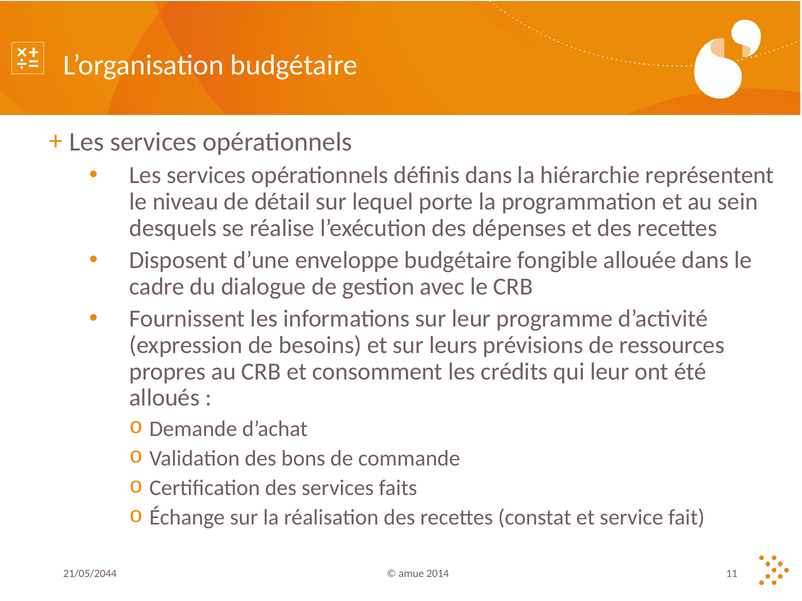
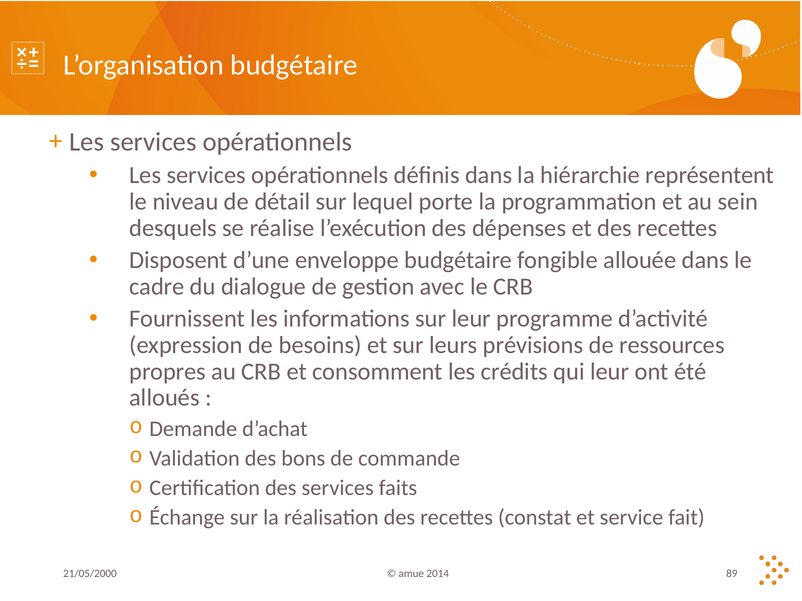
21/05/2044: 21/05/2044 -> 21/05/2000
11: 11 -> 89
